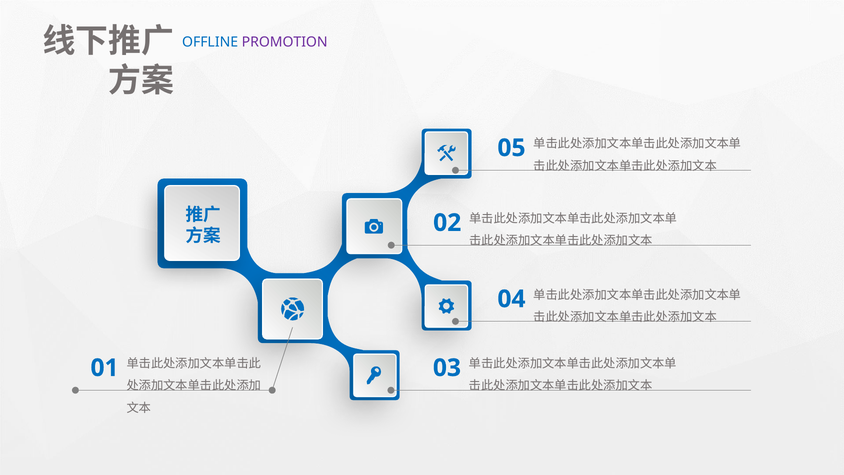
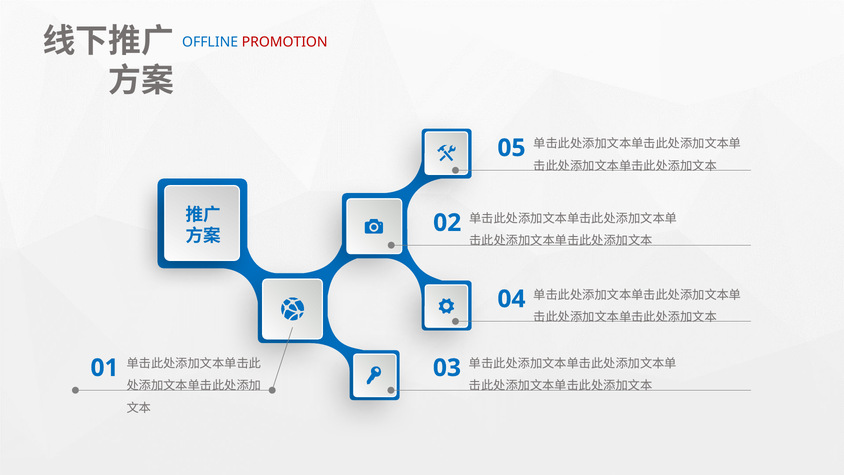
PROMOTION colour: purple -> red
